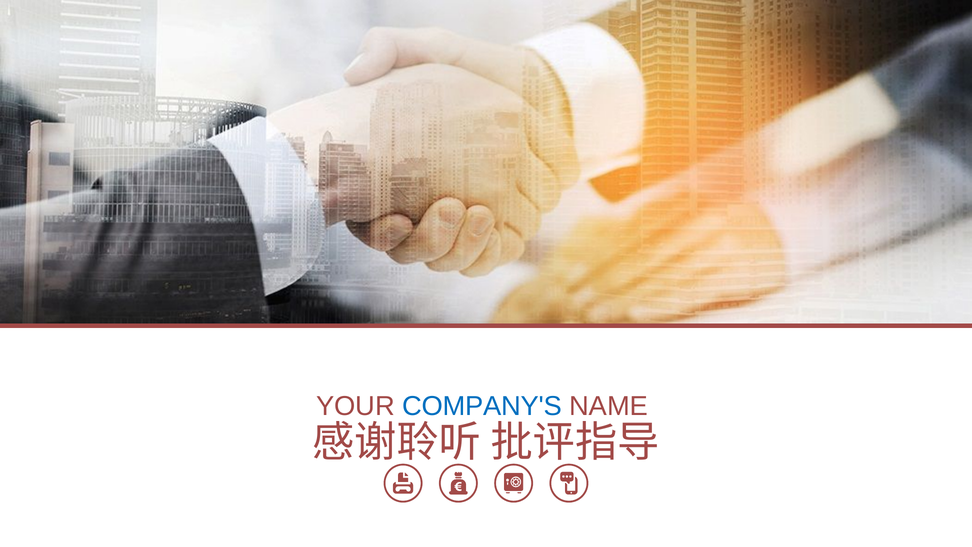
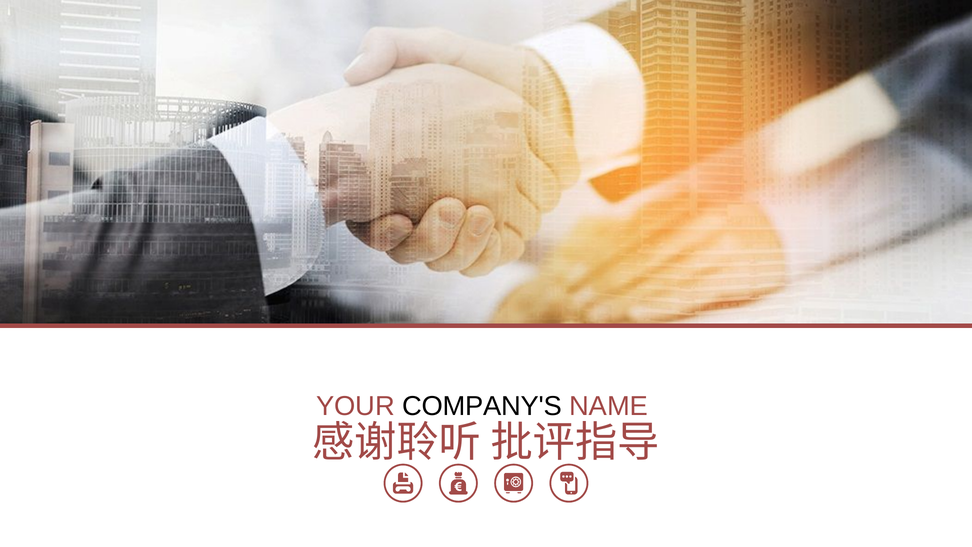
COMPANY'S colour: blue -> black
